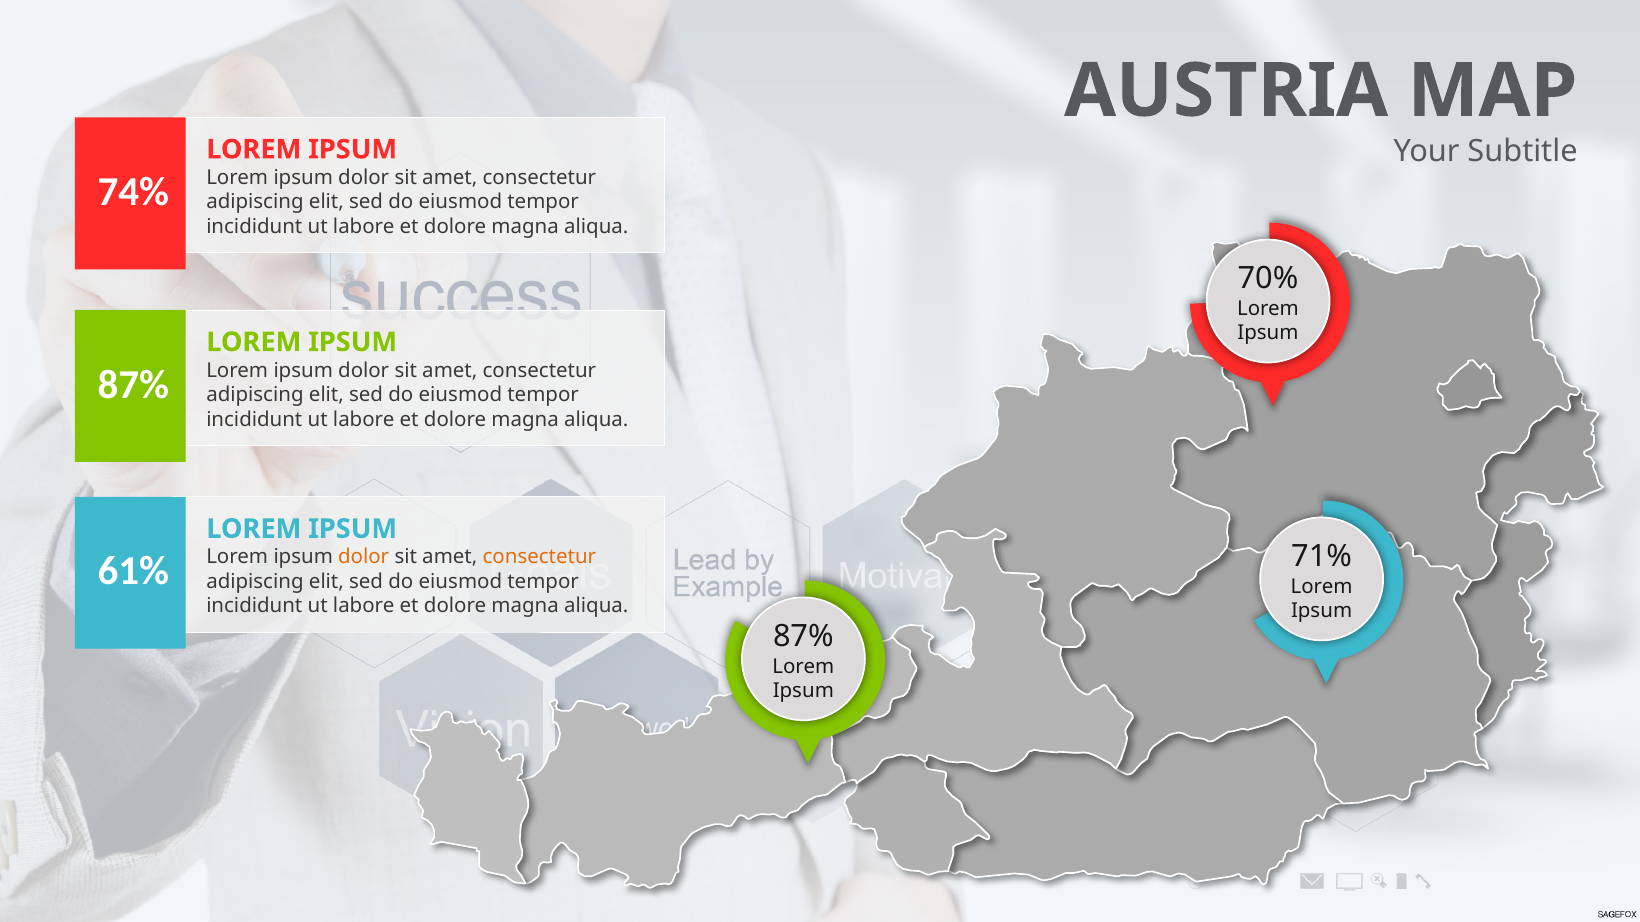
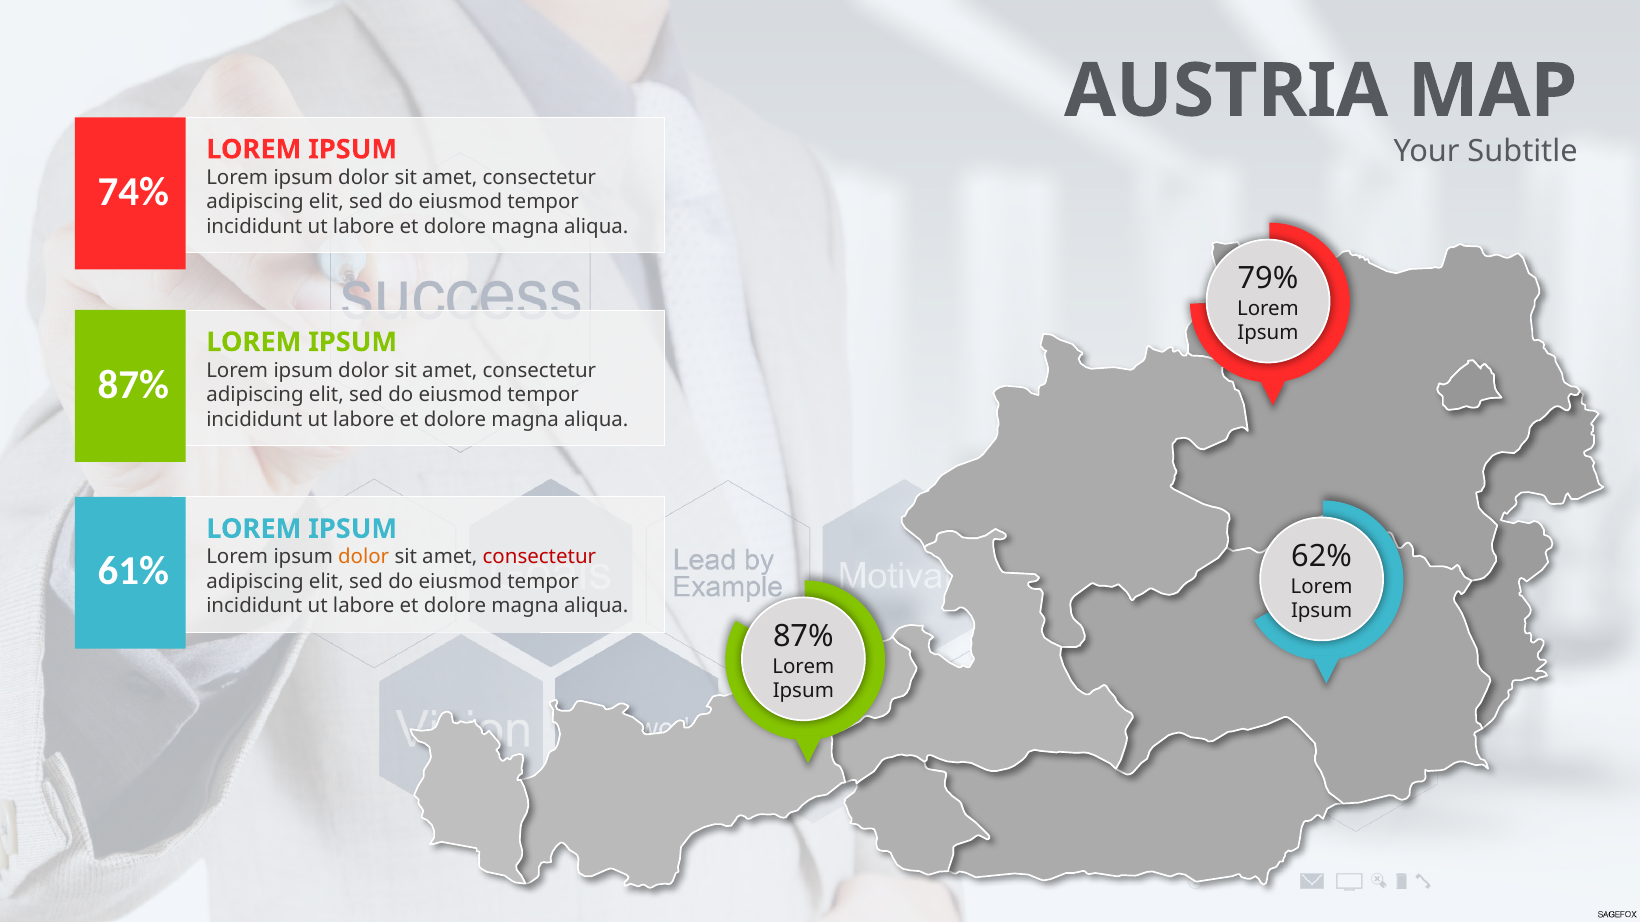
70%: 70% -> 79%
71%: 71% -> 62%
consectetur at (539, 557) colour: orange -> red
